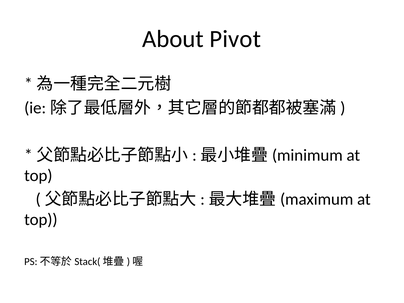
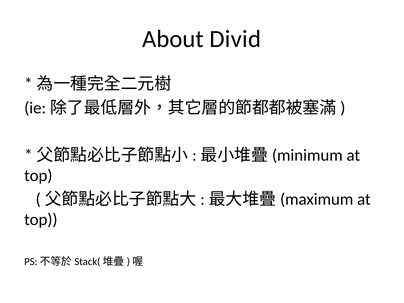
Pivot: Pivot -> Divid
